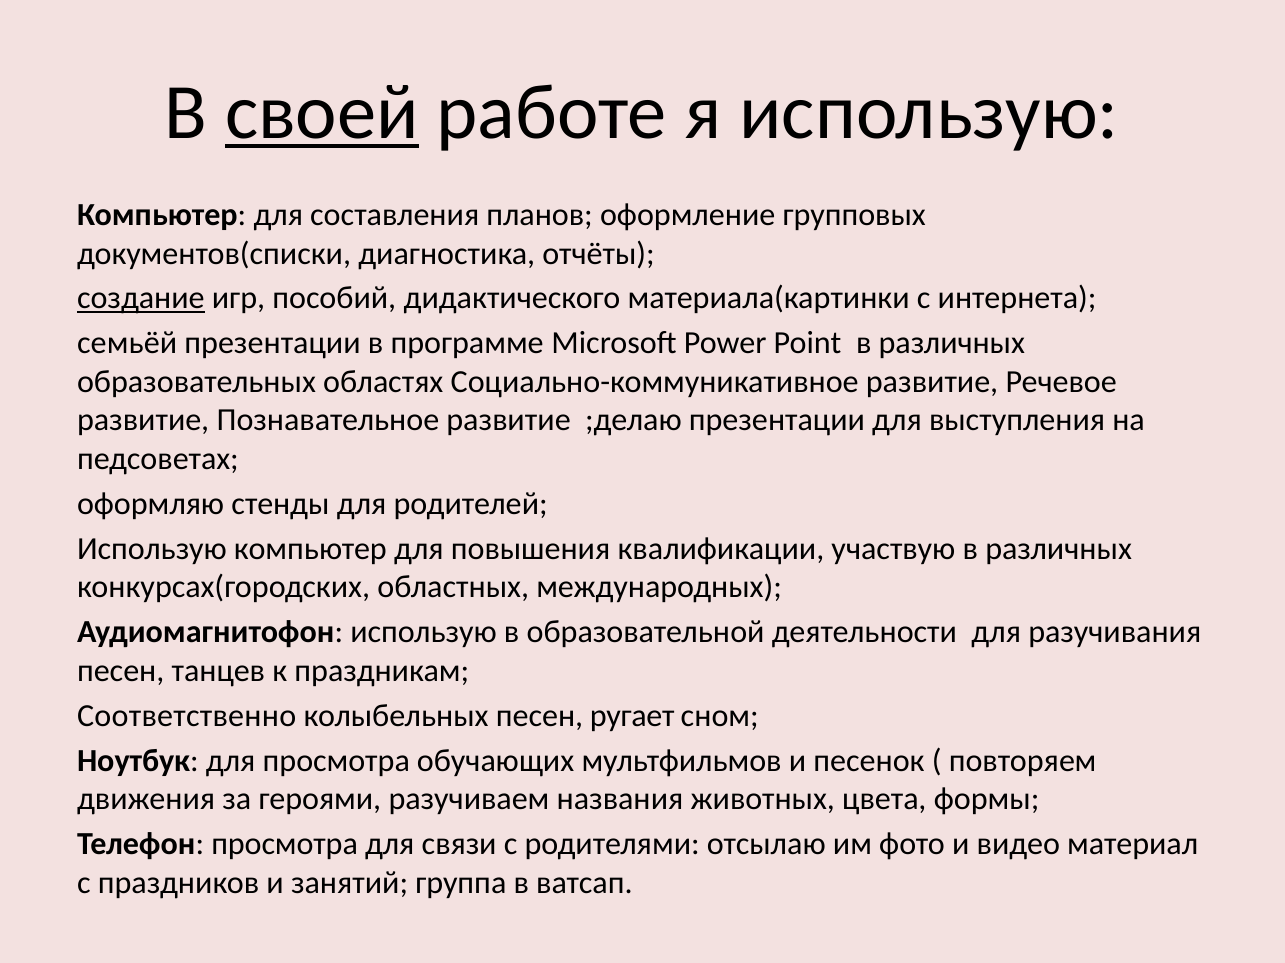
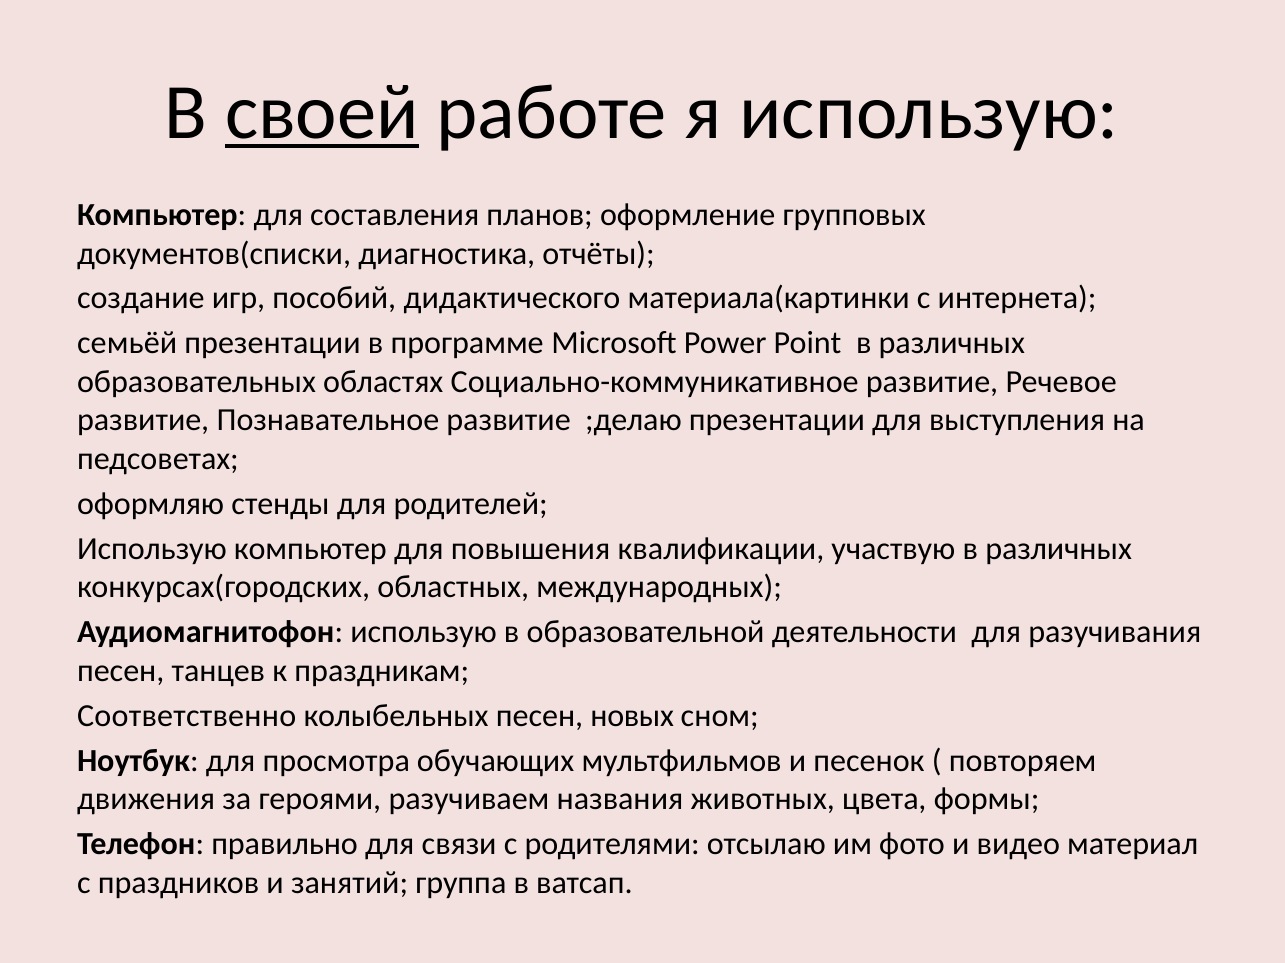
создание underline: present -> none
ругает: ругает -> новых
Телефон просмотра: просмотра -> правильно
